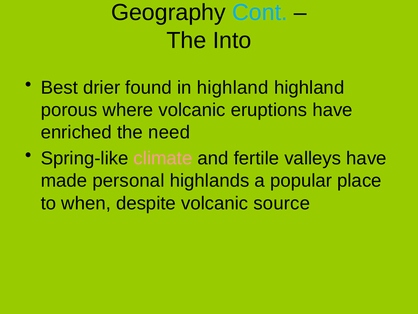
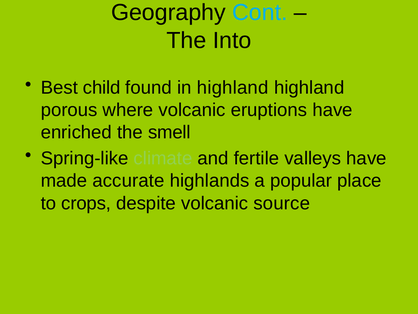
drier: drier -> child
need: need -> smell
climate colour: pink -> light green
personal: personal -> accurate
when: when -> crops
